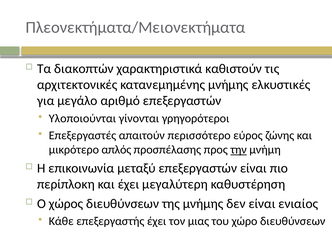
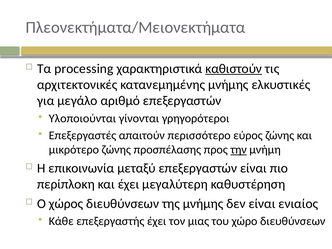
διακοπτών: διακοπτών -> processing
καθιστούν underline: none -> present
μικρότερο απλός: απλός -> ζώνης
